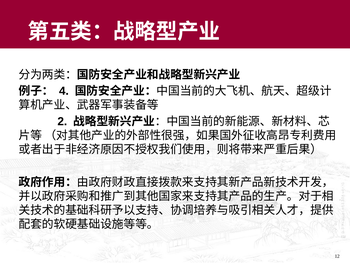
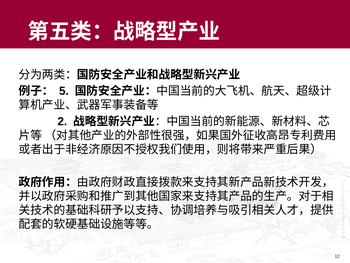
4: 4 -> 5
